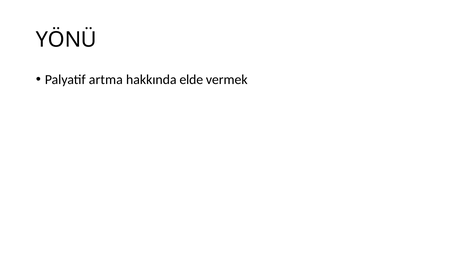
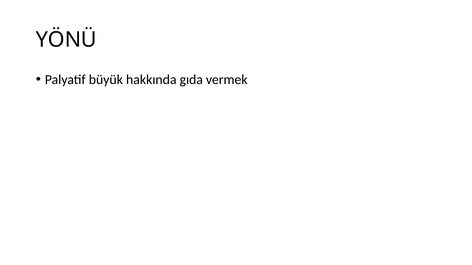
artma: artma -> büyük
elde: elde -> gıda
